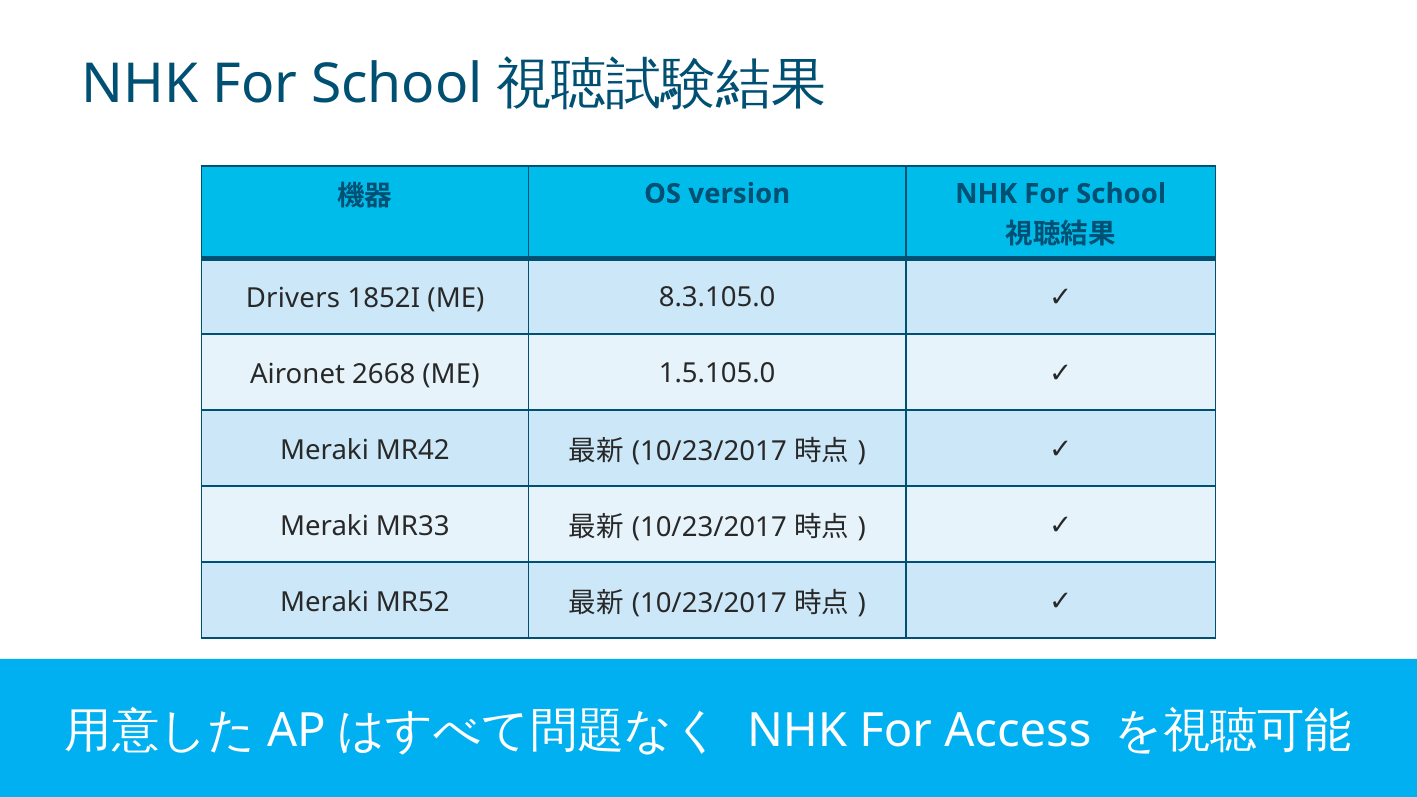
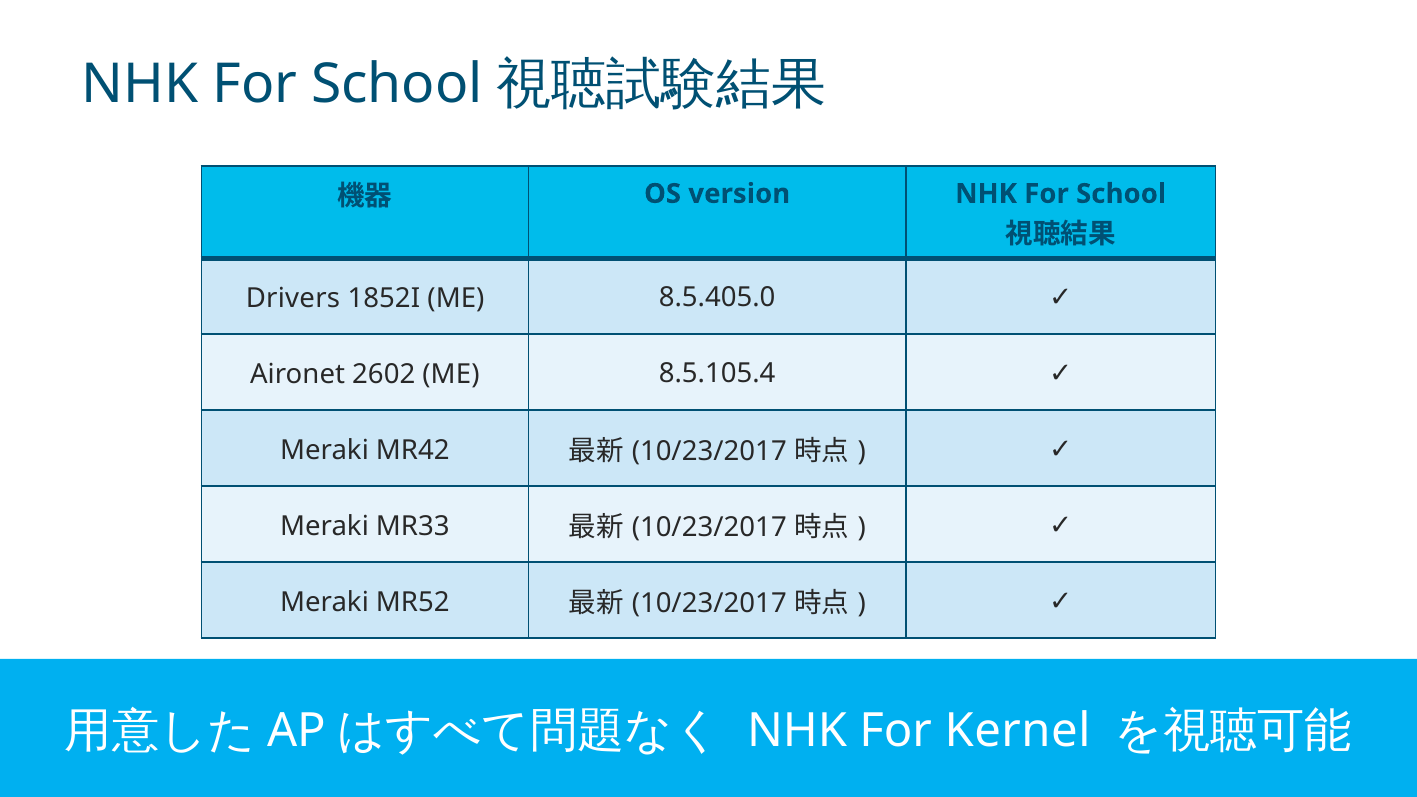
8.3.105.0: 8.3.105.0 -> 8.5.405.0
2668: 2668 -> 2602
1.5.105.0: 1.5.105.0 -> 8.5.105.4
Access: Access -> Kernel
